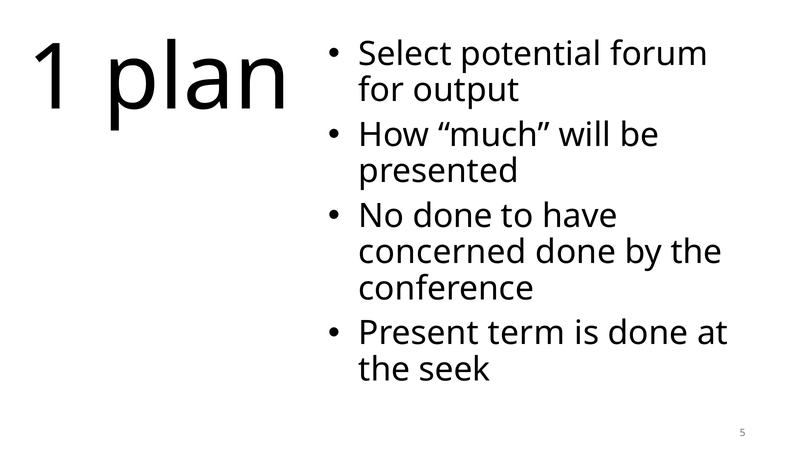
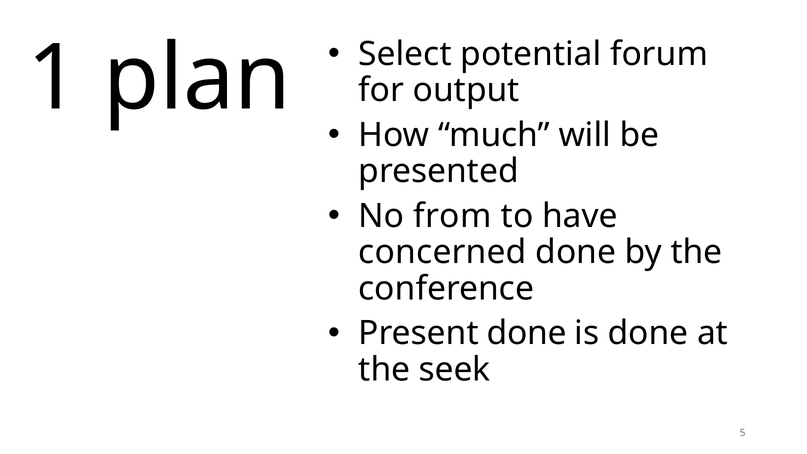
No done: done -> from
Present term: term -> done
